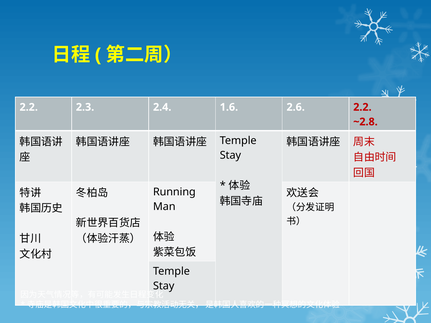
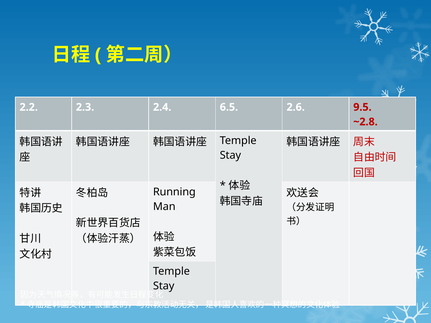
1.6: 1.6 -> 6.5
2.6 2.2: 2.2 -> 9.5
